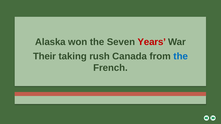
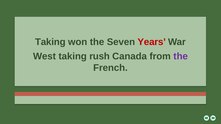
Alaska at (50, 42): Alaska -> Taking
Their: Their -> West
the at (181, 56) colour: blue -> purple
